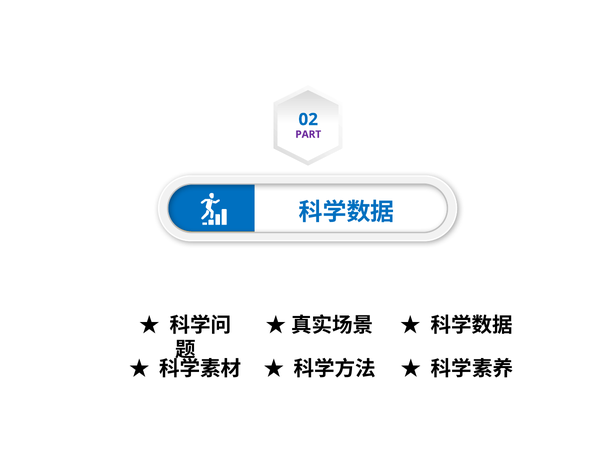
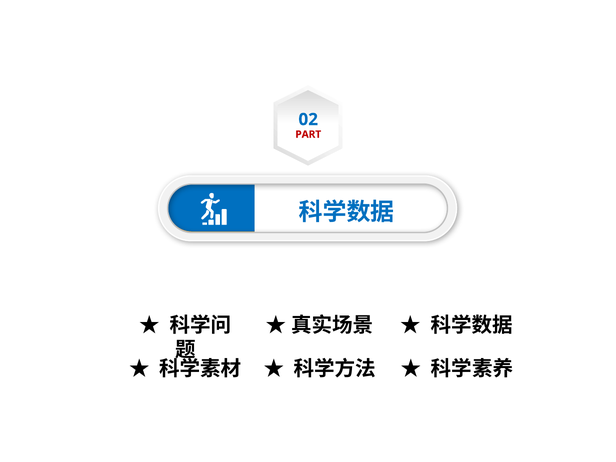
PART colour: purple -> red
